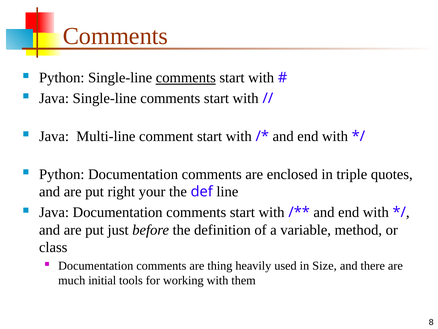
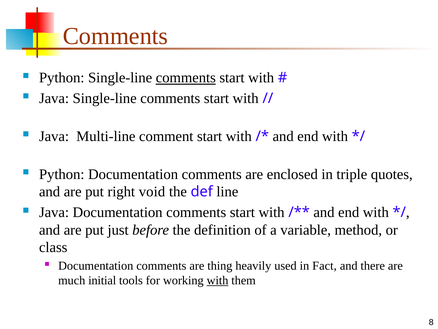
your: your -> void
Size: Size -> Fact
with at (218, 280) underline: none -> present
